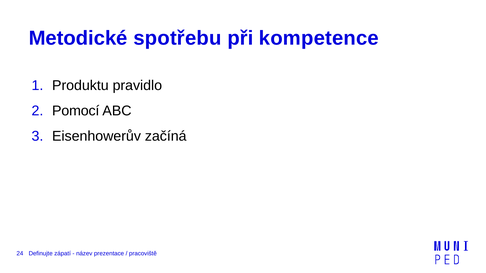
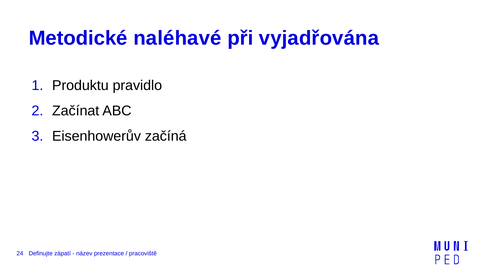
spotřebu: spotřebu -> naléhavé
kompetence: kompetence -> vyjadřována
Pomocí: Pomocí -> Začínat
